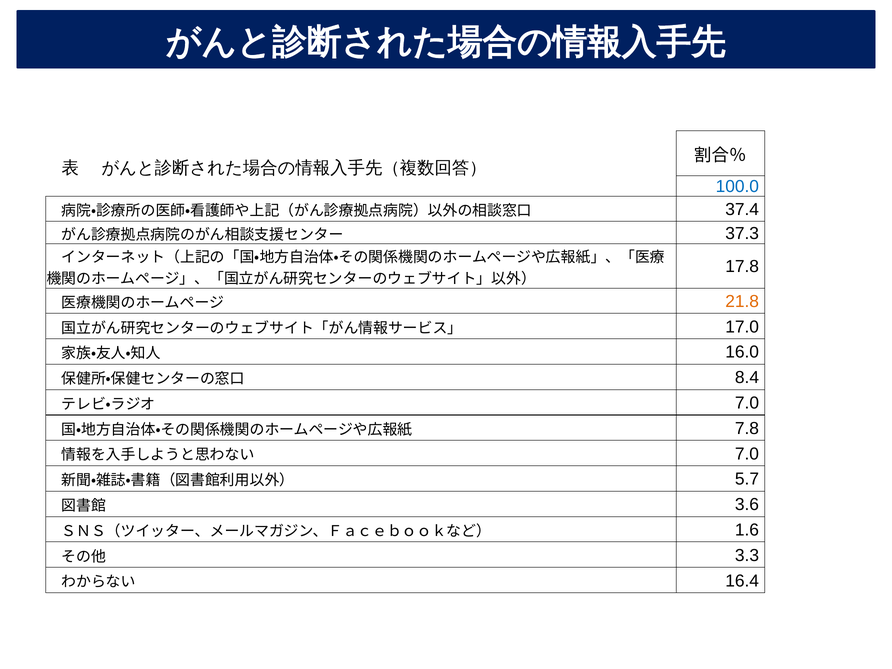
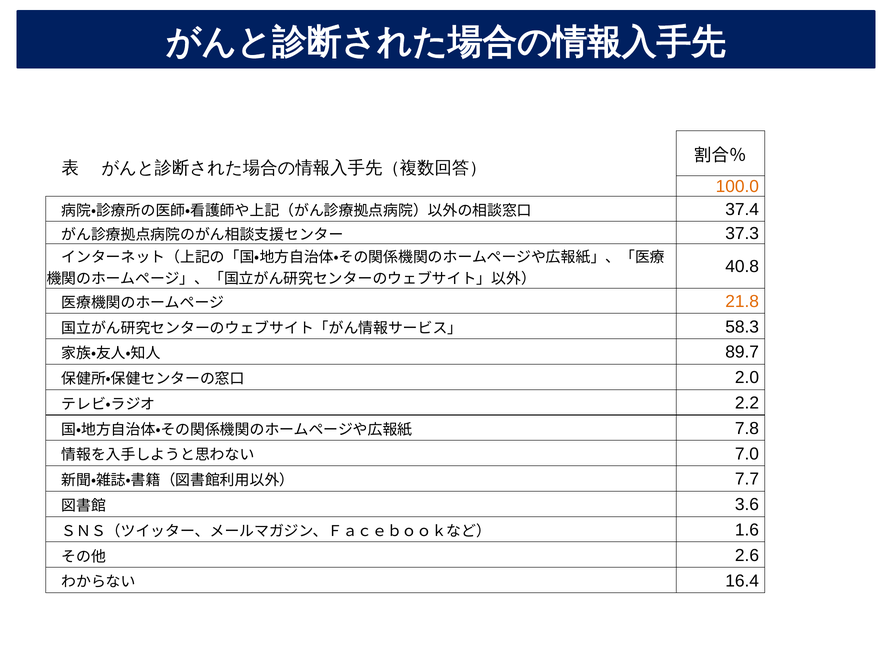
100.0 colour: blue -> orange
17.8: 17.8 -> 40.8
17.0: 17.0 -> 58.3
16.0: 16.0 -> 89.7
8.4: 8.4 -> 2.0
7.0 at (747, 403): 7.0 -> 2.2
5.7: 5.7 -> 7.7
3.3: 3.3 -> 2.6
